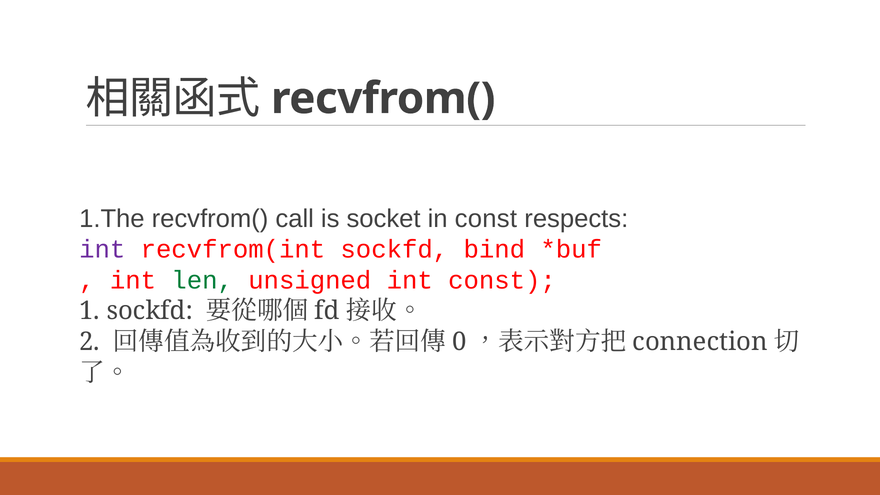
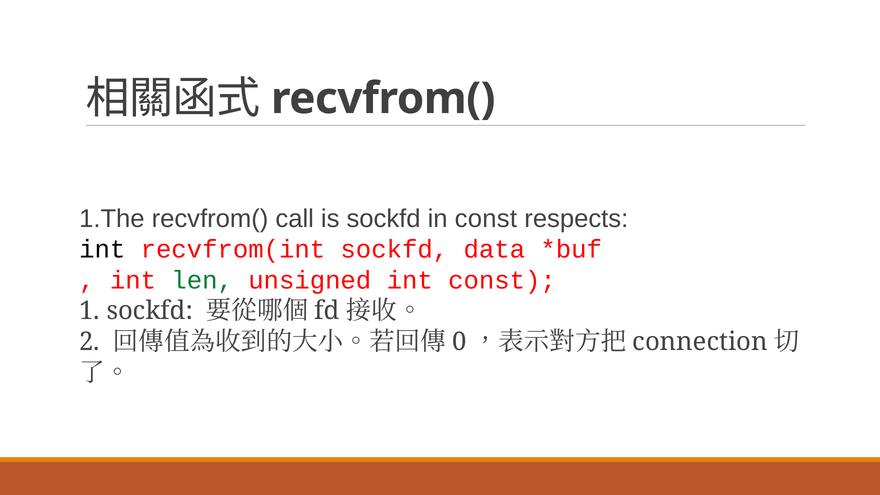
is socket: socket -> sockfd
int at (102, 249) colour: purple -> black
bind: bind -> data
